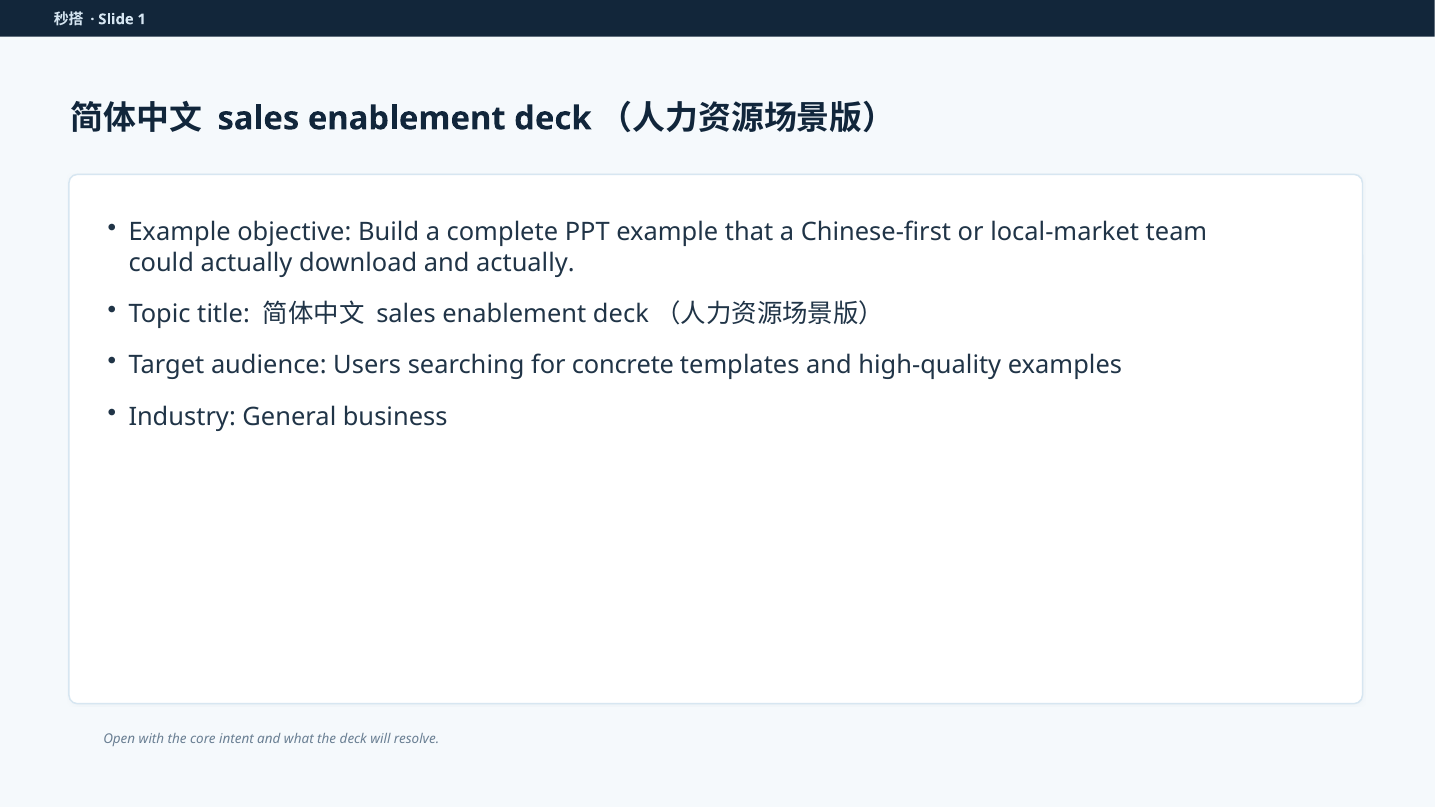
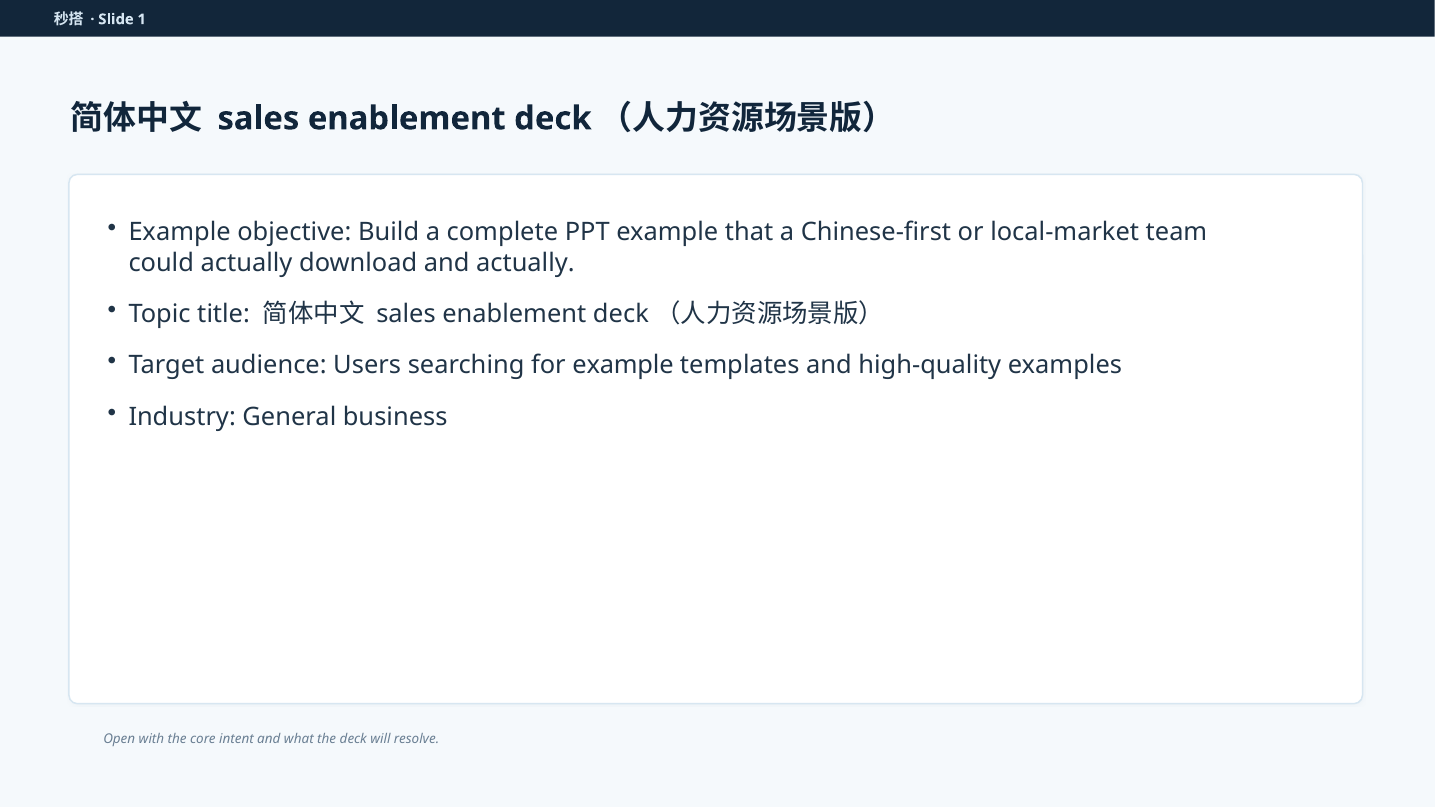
for concrete: concrete -> example
